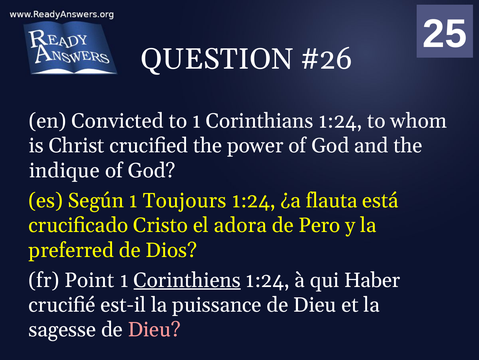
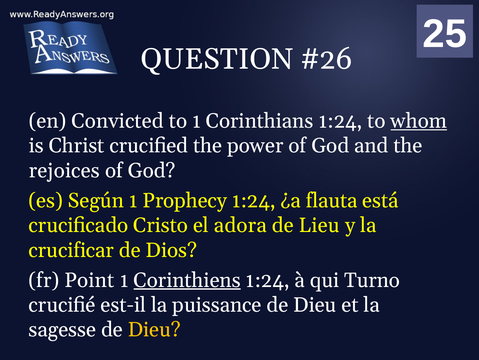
whom underline: none -> present
indique: indique -> rejoices
Toujours: Toujours -> Prophecy
Pero: Pero -> Lieu
preferred: preferred -> crucificar
Haber: Haber -> Turno
Dieu at (154, 329) colour: pink -> yellow
